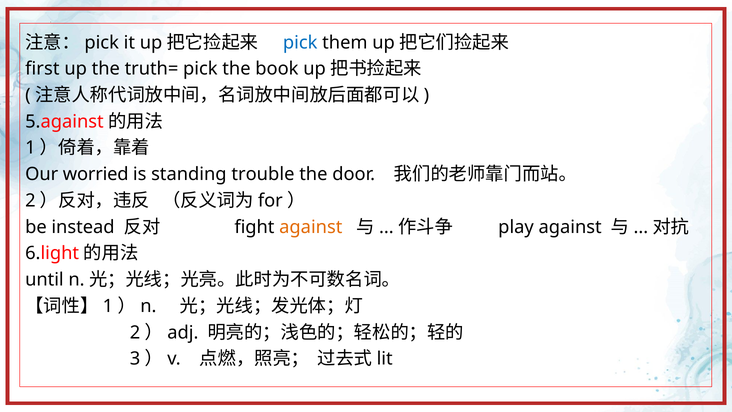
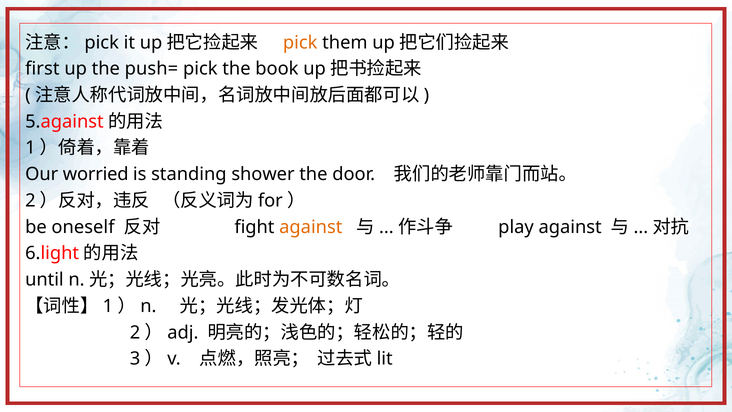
pick at (300, 42) colour: blue -> orange
truth=: truth= -> push=
trouble: trouble -> shower
instead: instead -> oneself
